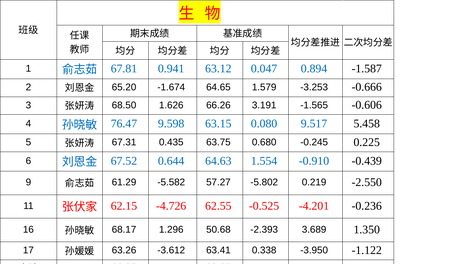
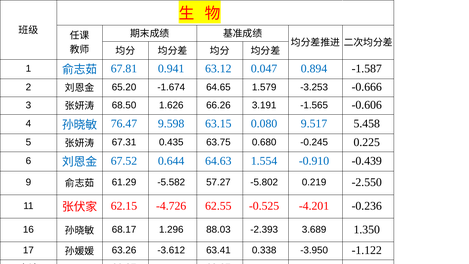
50.68: 50.68 -> 88.03
